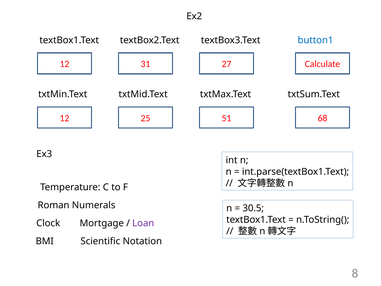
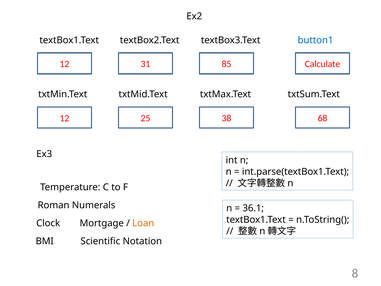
27: 27 -> 85
51: 51 -> 38
30.5: 30.5 -> 36.1
Loan colour: purple -> orange
